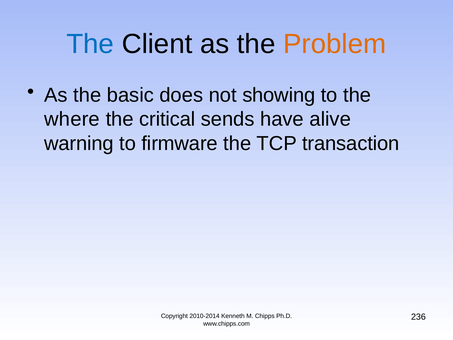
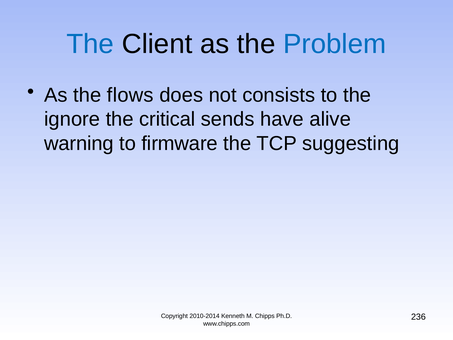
Problem colour: orange -> blue
basic: basic -> flows
showing: showing -> consists
where: where -> ignore
transaction: transaction -> suggesting
